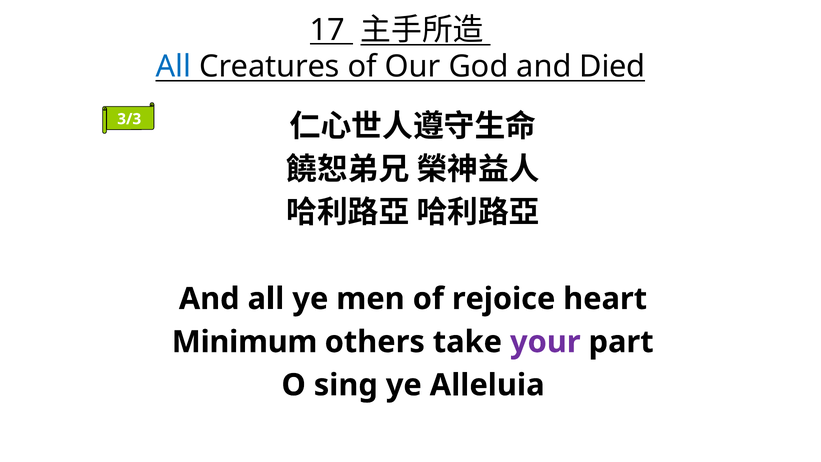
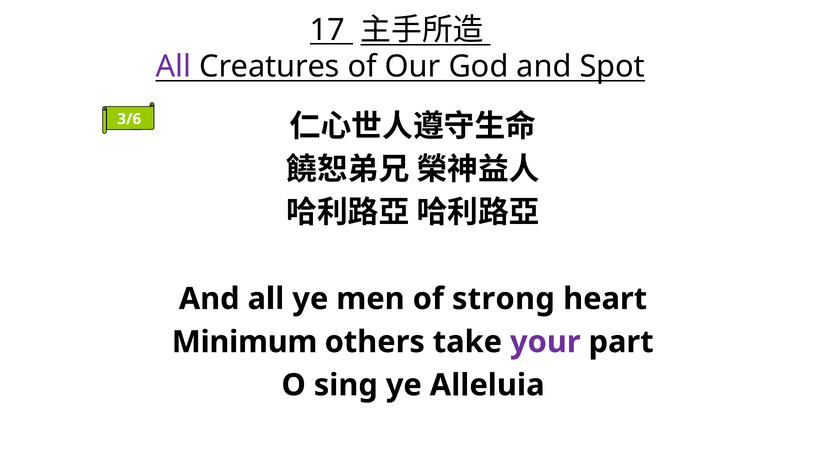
All at (173, 67) colour: blue -> purple
Died: Died -> Spot
3/3: 3/3 -> 3/6
rejoice: rejoice -> strong
